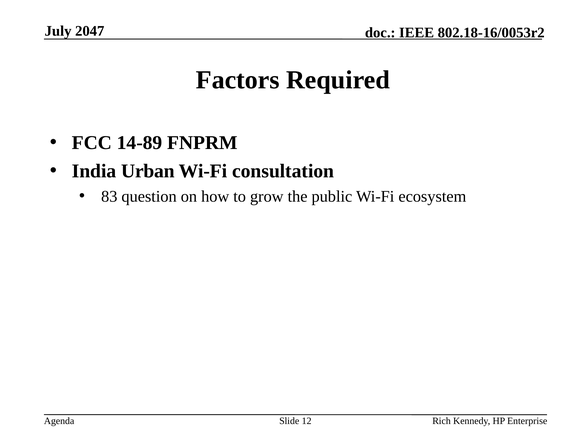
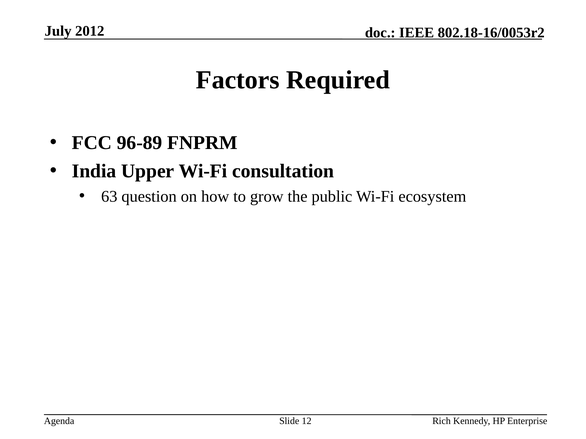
2047: 2047 -> 2012
14-89: 14-89 -> 96-89
Urban: Urban -> Upper
83: 83 -> 63
